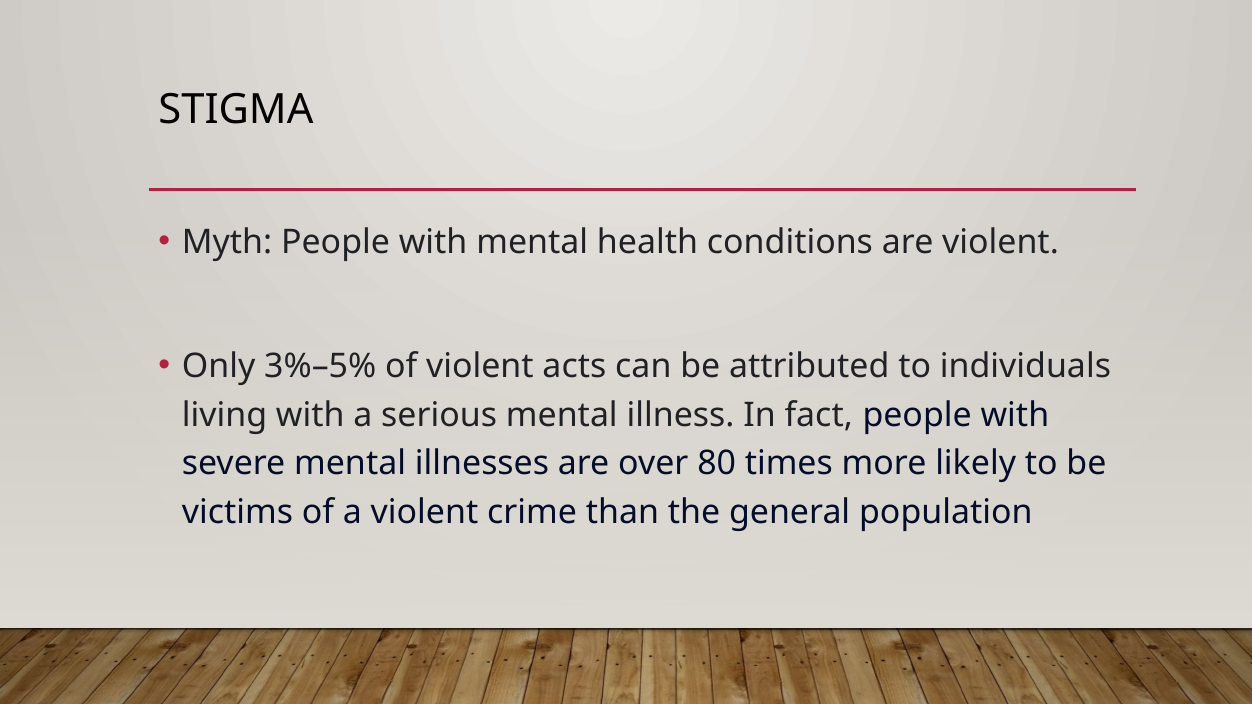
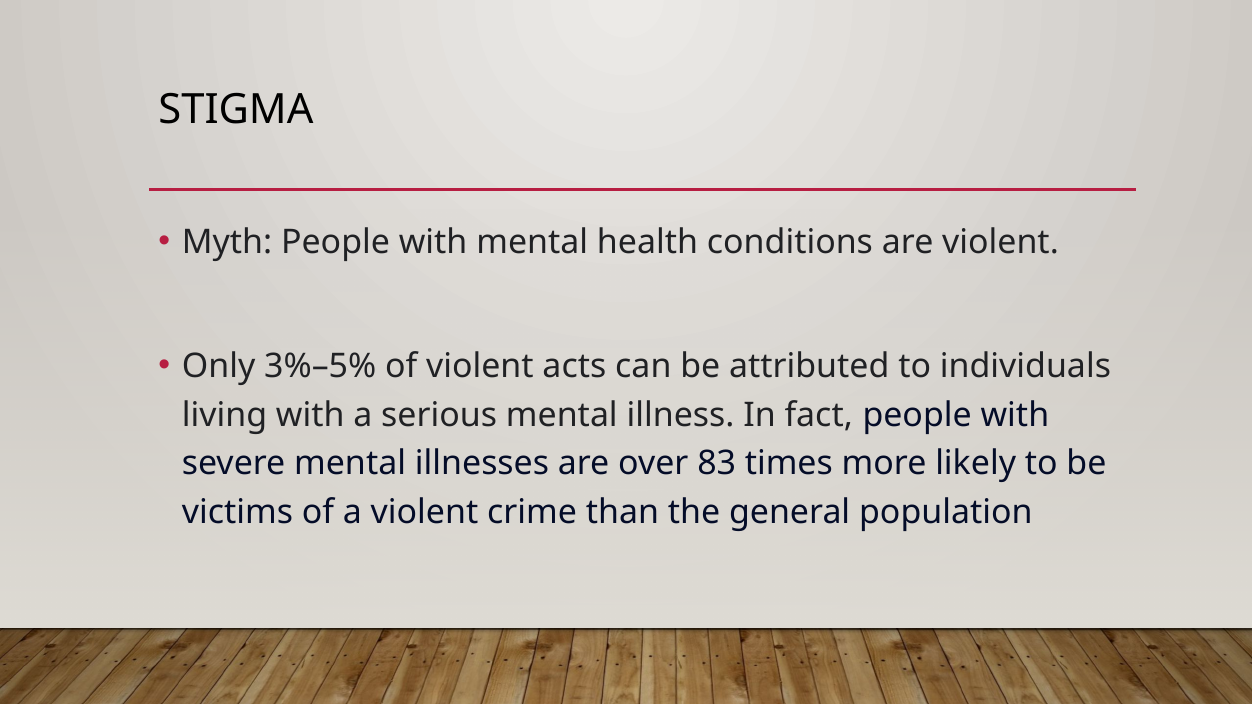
80: 80 -> 83
